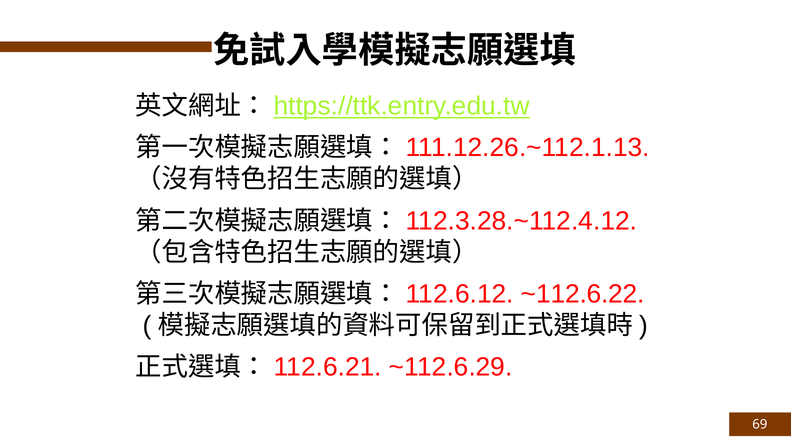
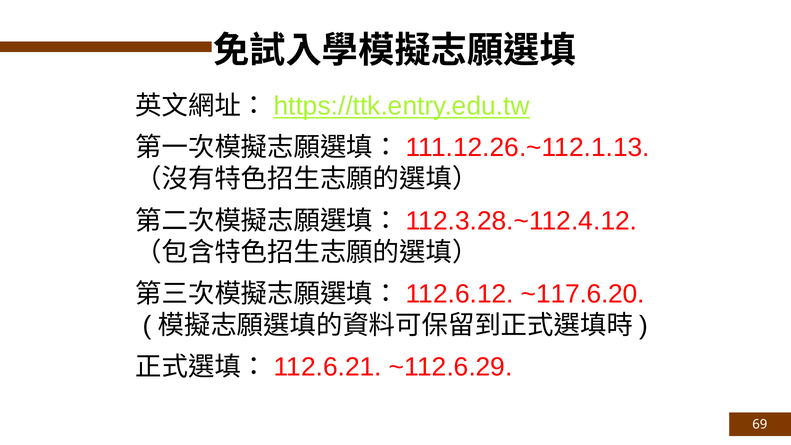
~112.6.22: ~112.6.22 -> ~117.6.20
